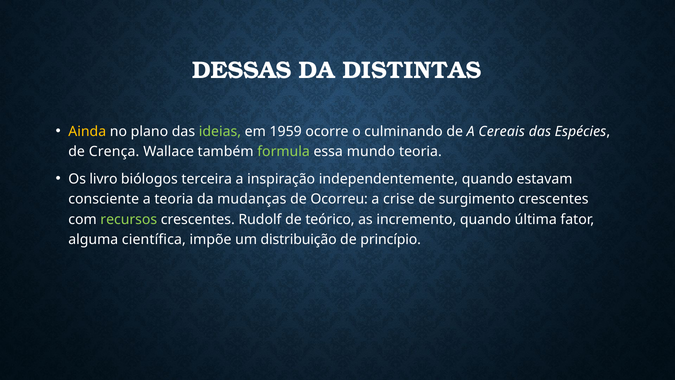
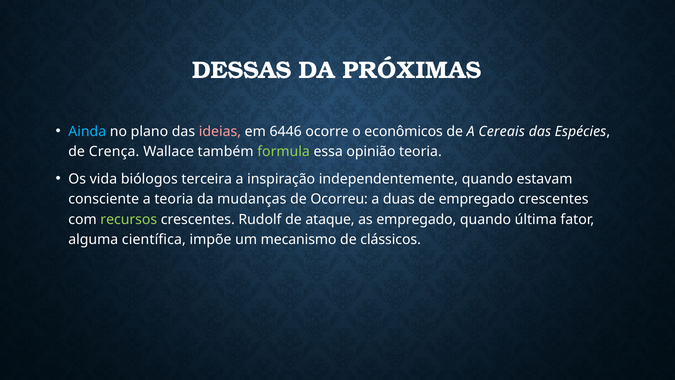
DISTINTAS: DISTINTAS -> PRÓXIMAS
Ainda colour: yellow -> light blue
ideias colour: light green -> pink
1959: 1959 -> 6446
culminando: culminando -> econômicos
mundo: mundo -> opinião
livro: livro -> vida
crise: crise -> duas
de surgimento: surgimento -> empregado
teórico: teórico -> ataque
as incremento: incremento -> empregado
distribuição: distribuição -> mecanismo
princípio: princípio -> clássicos
